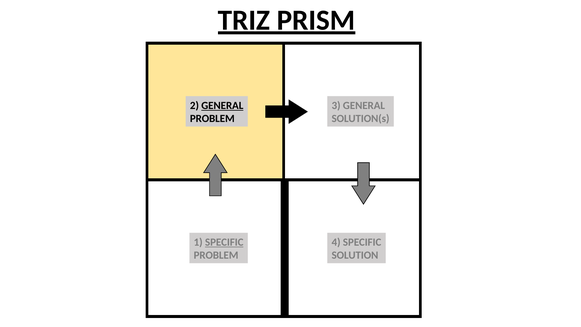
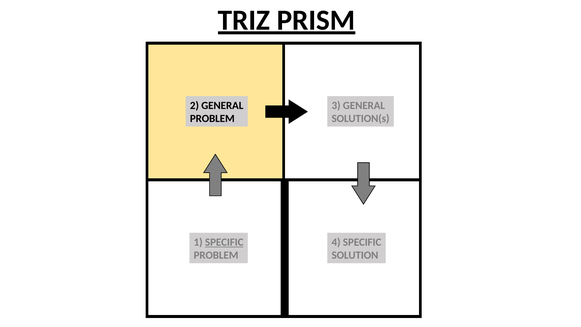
GENERAL at (222, 105) underline: present -> none
